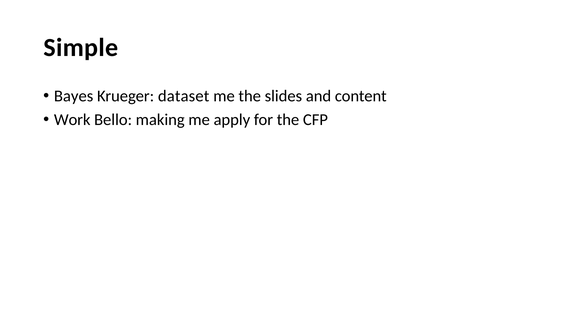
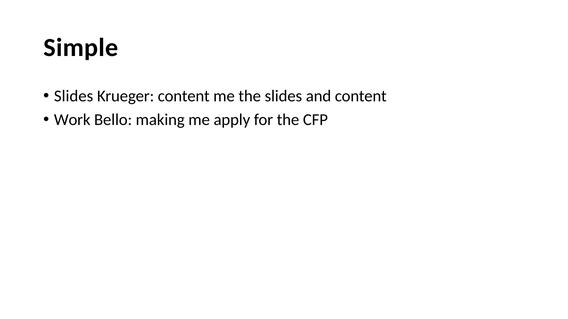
Bayes at (74, 96): Bayes -> Slides
Krueger dataset: dataset -> content
